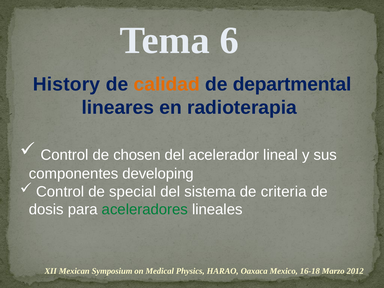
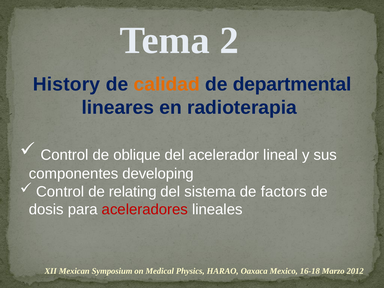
6: 6 -> 2
chosen: chosen -> oblique
special: special -> relating
criteria: criteria -> factors
aceleradores colour: green -> red
